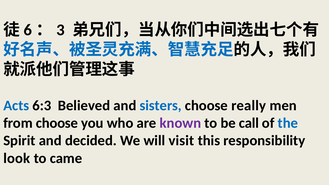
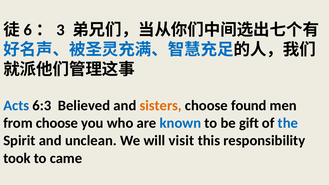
sisters colour: blue -> orange
really: really -> found
known colour: purple -> blue
call: call -> gift
decided: decided -> unclean
look: look -> took
